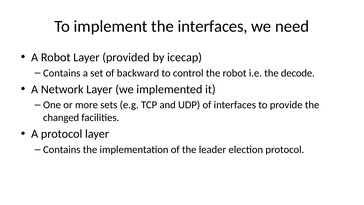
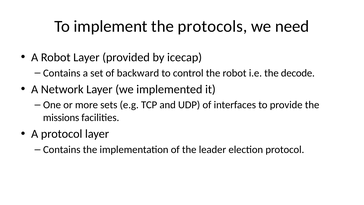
the interfaces: interfaces -> protocols
changed: changed -> missions
